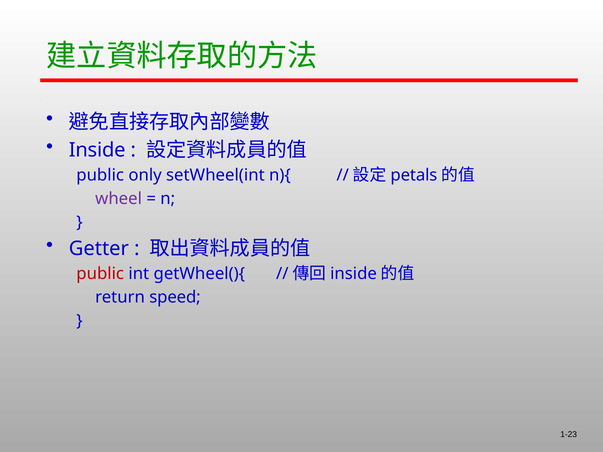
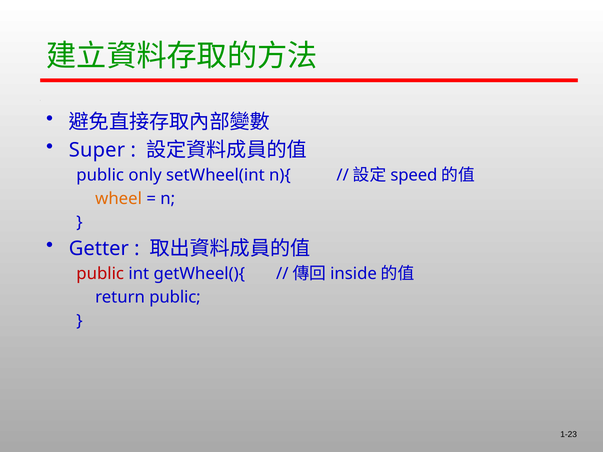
Inside at (97, 150): Inside -> Super
petals: petals -> speed
wheel colour: purple -> orange
return speed: speed -> public
